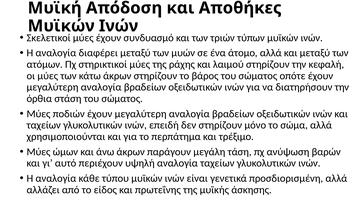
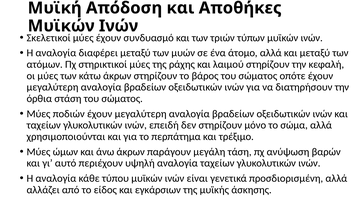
πρωτεΐνης: πρωτεΐνης -> εγκάρσιων
